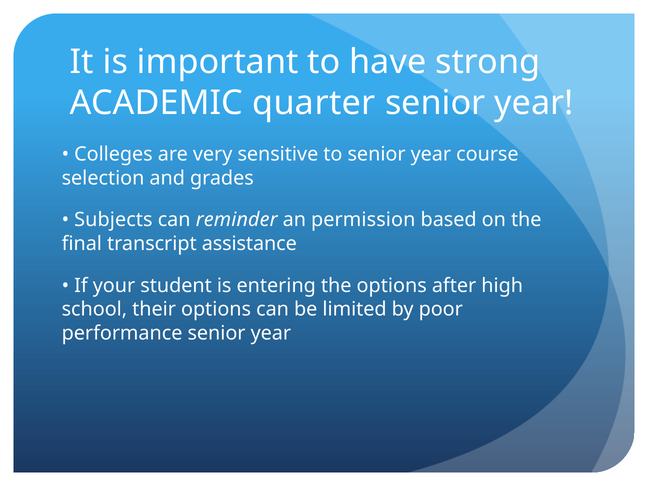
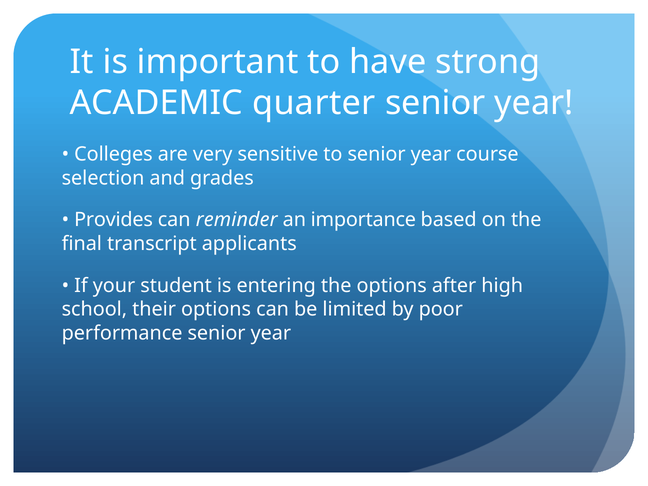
Subjects: Subjects -> Provides
permission: permission -> importance
assistance: assistance -> applicants
